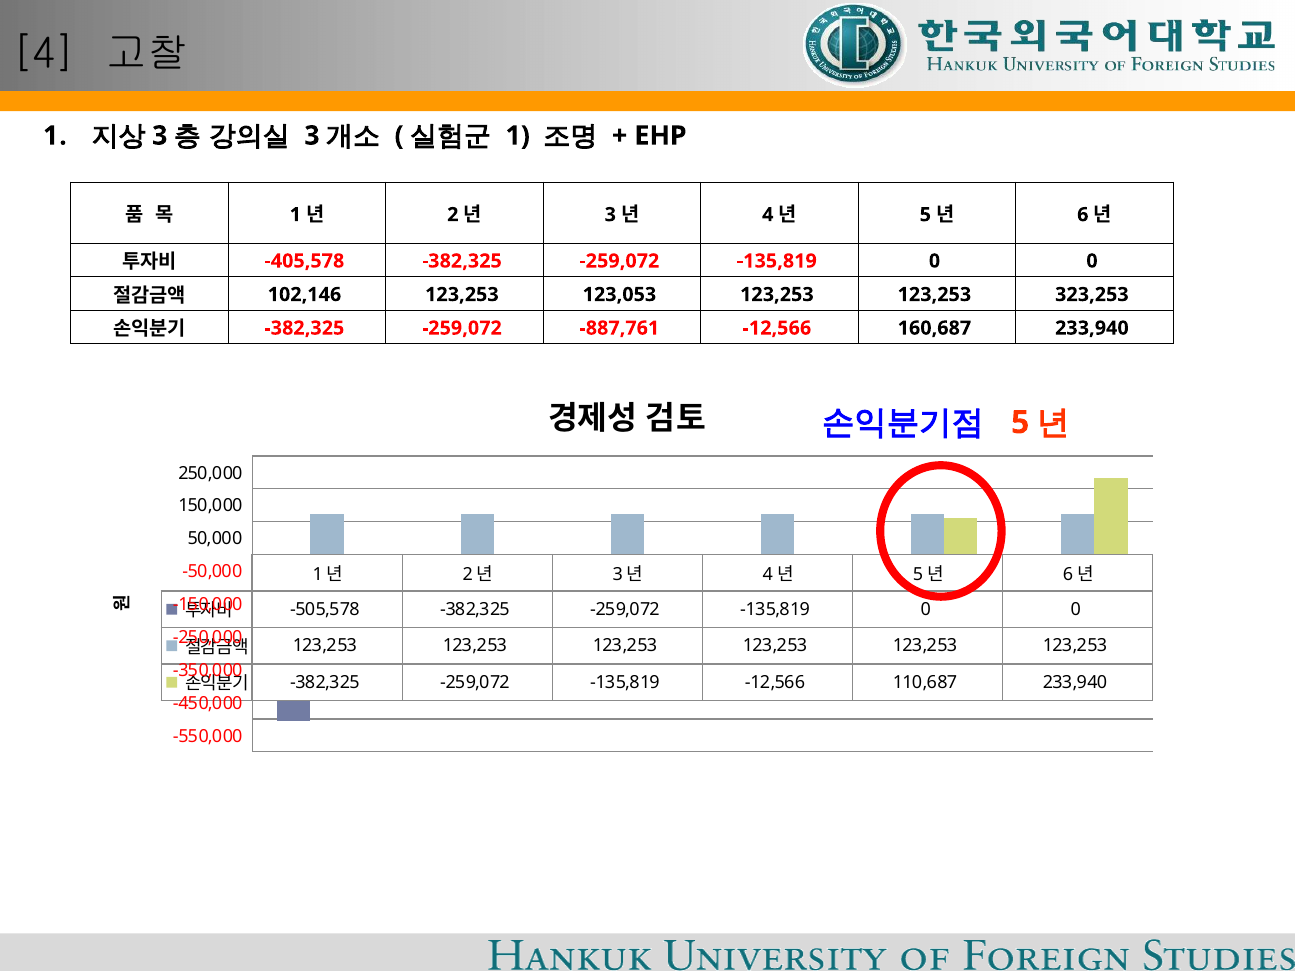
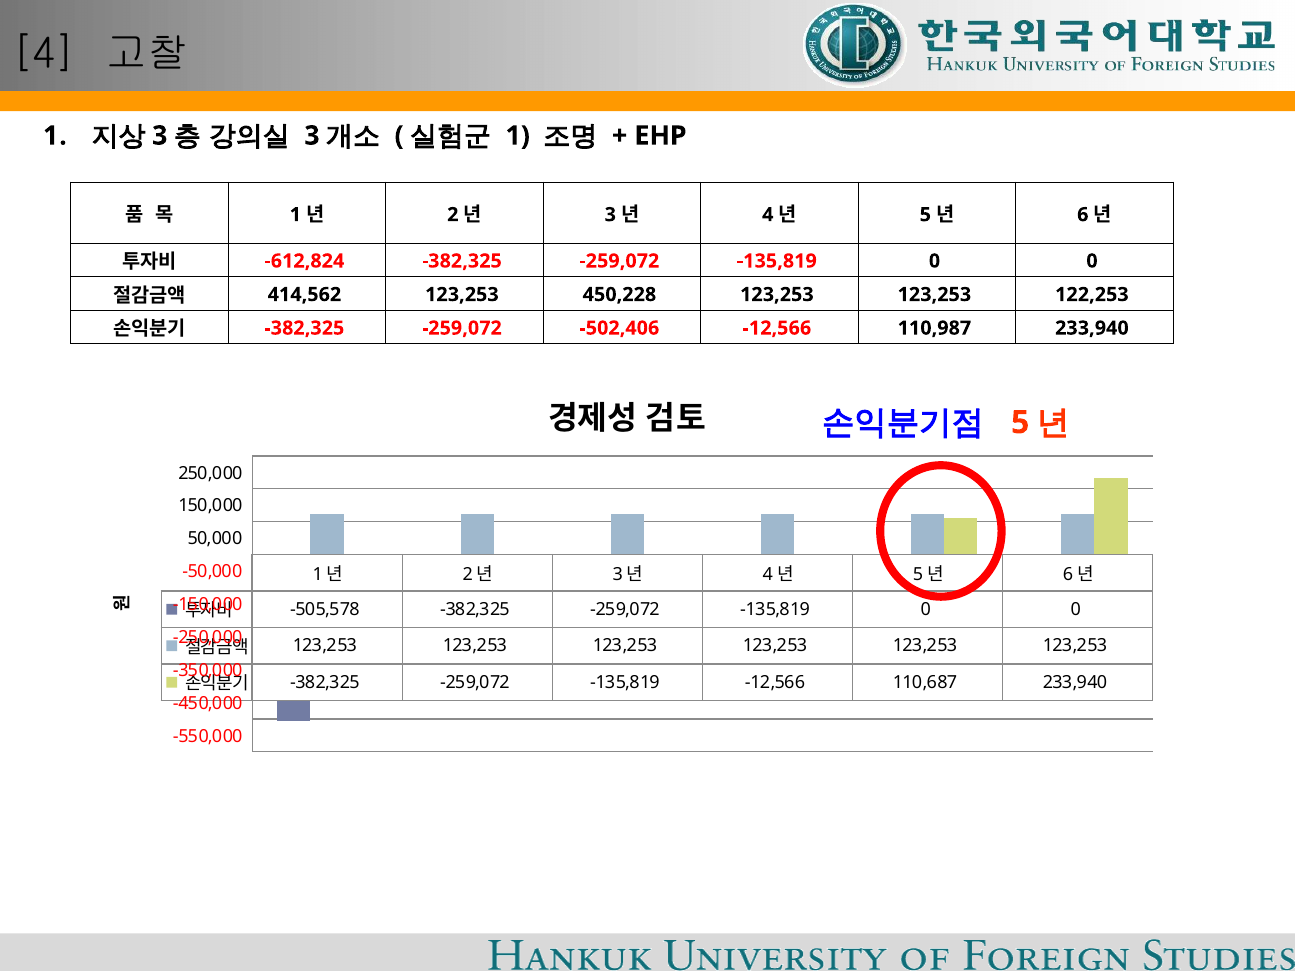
-405,578: -405,578 -> -612,824
102,146: 102,146 -> 414,562
123,053: 123,053 -> 450,228
323,253: 323,253 -> 122,253
-887,761: -887,761 -> -502,406
160,687: 160,687 -> 110,987
